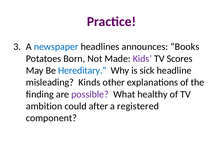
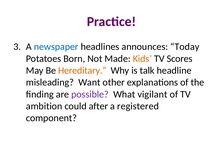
Books: Books -> Today
Kids colour: purple -> orange
Hereditary colour: blue -> orange
sick: sick -> talk
Kinds: Kinds -> Want
healthy: healthy -> vigilant
